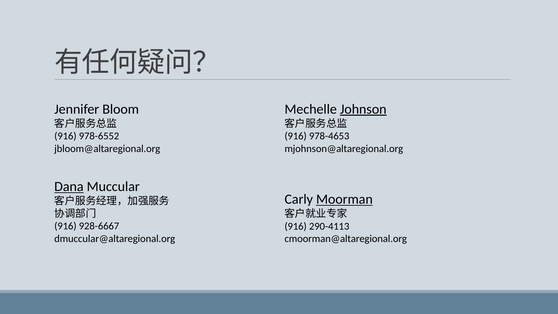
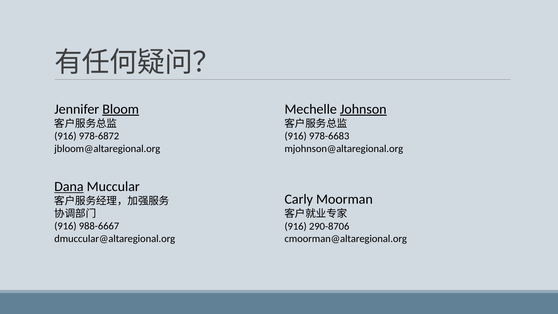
Bloom underline: none -> present
978-6552: 978-6552 -> 978-6872
978-4653: 978-4653 -> 978-6683
Moorman underline: present -> none
928-6667: 928-6667 -> 988-6667
290-4113: 290-4113 -> 290-8706
